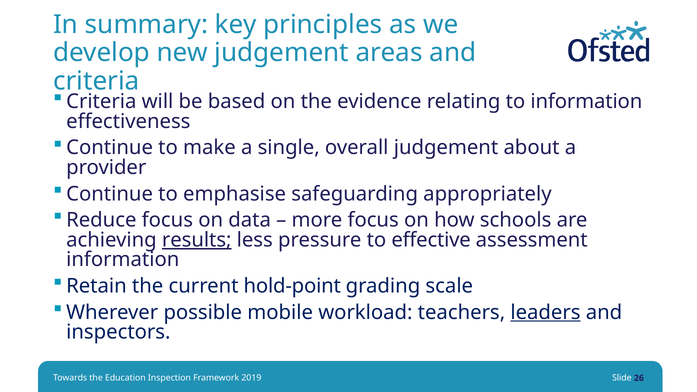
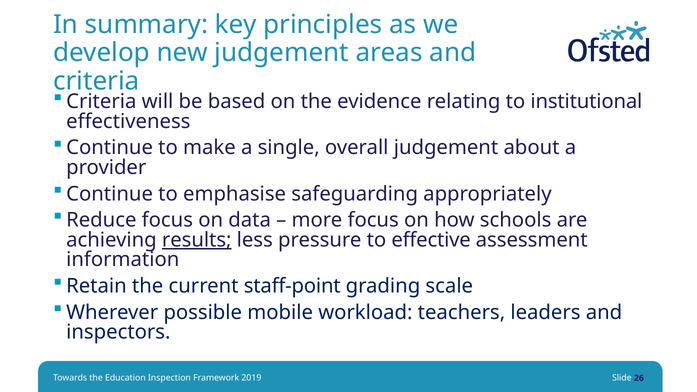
to information: information -> institutional
hold-point: hold-point -> staff-point
leaders underline: present -> none
